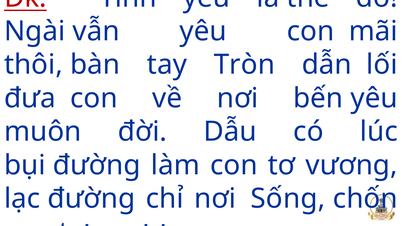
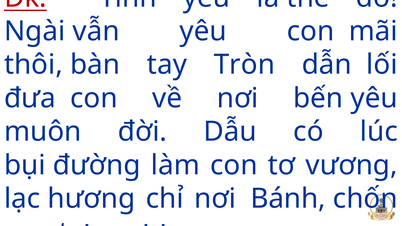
lạc đường: đường -> hương
Sống: Sống -> Bánh
